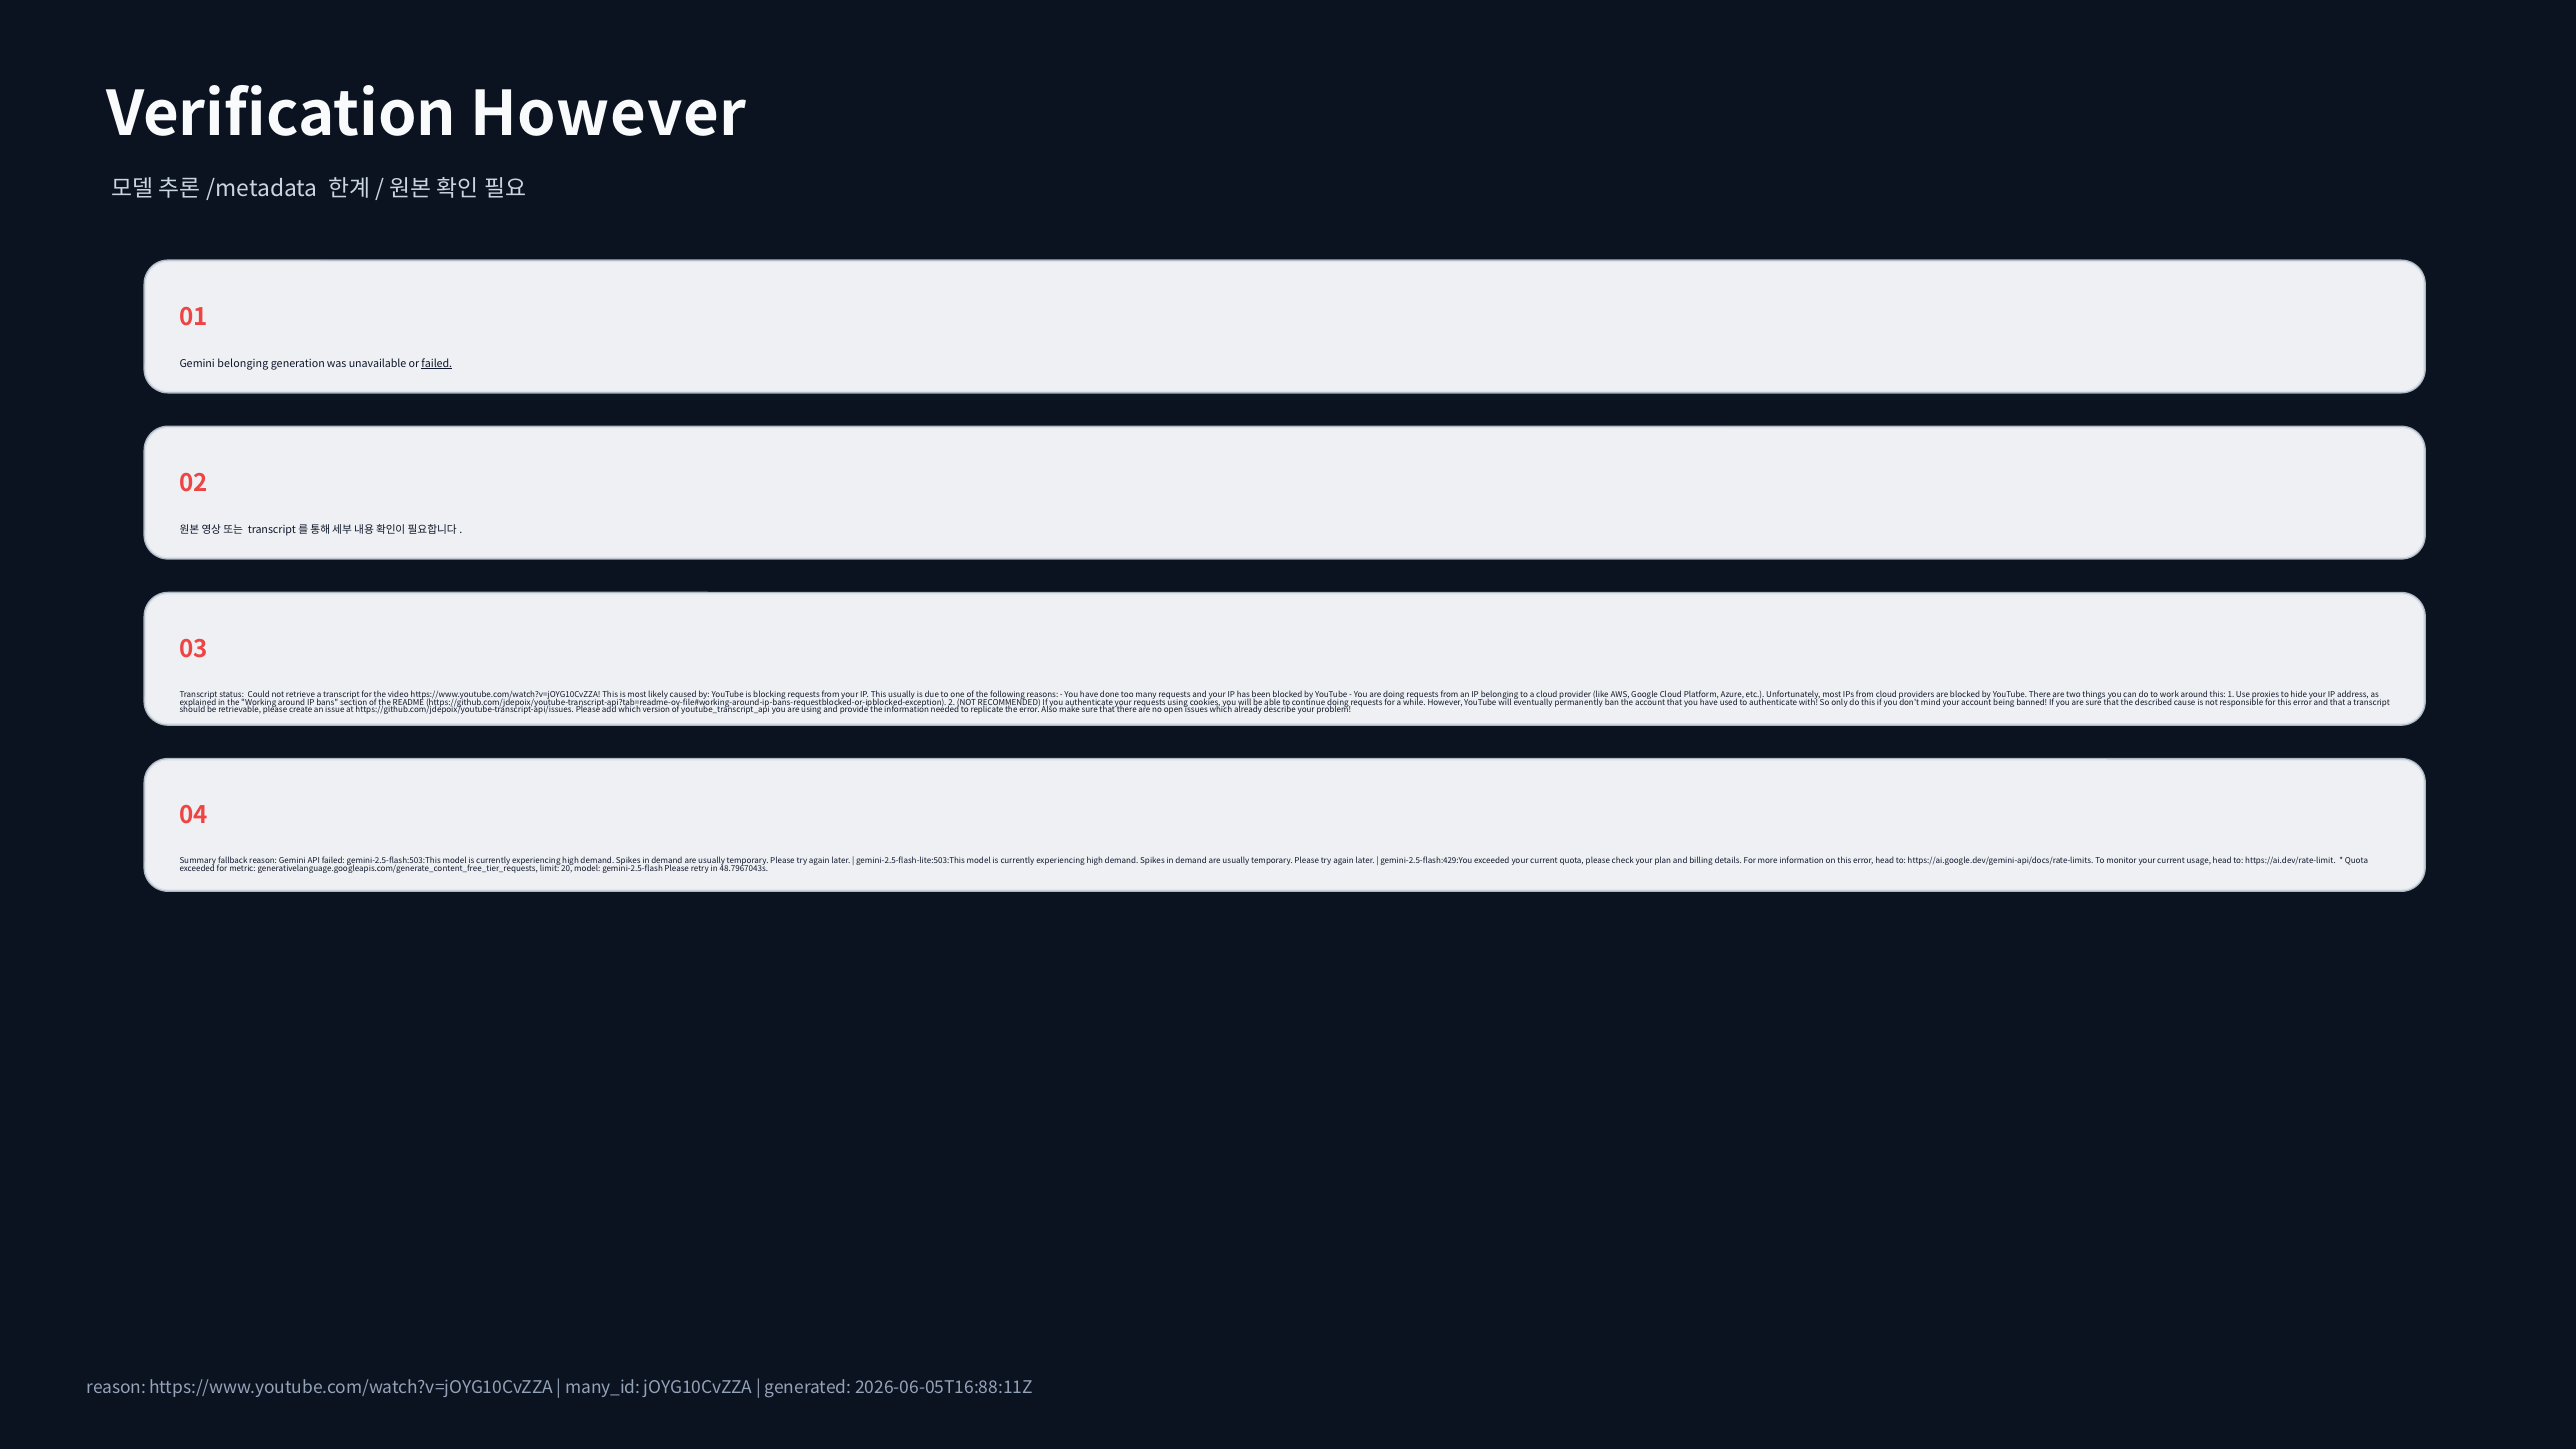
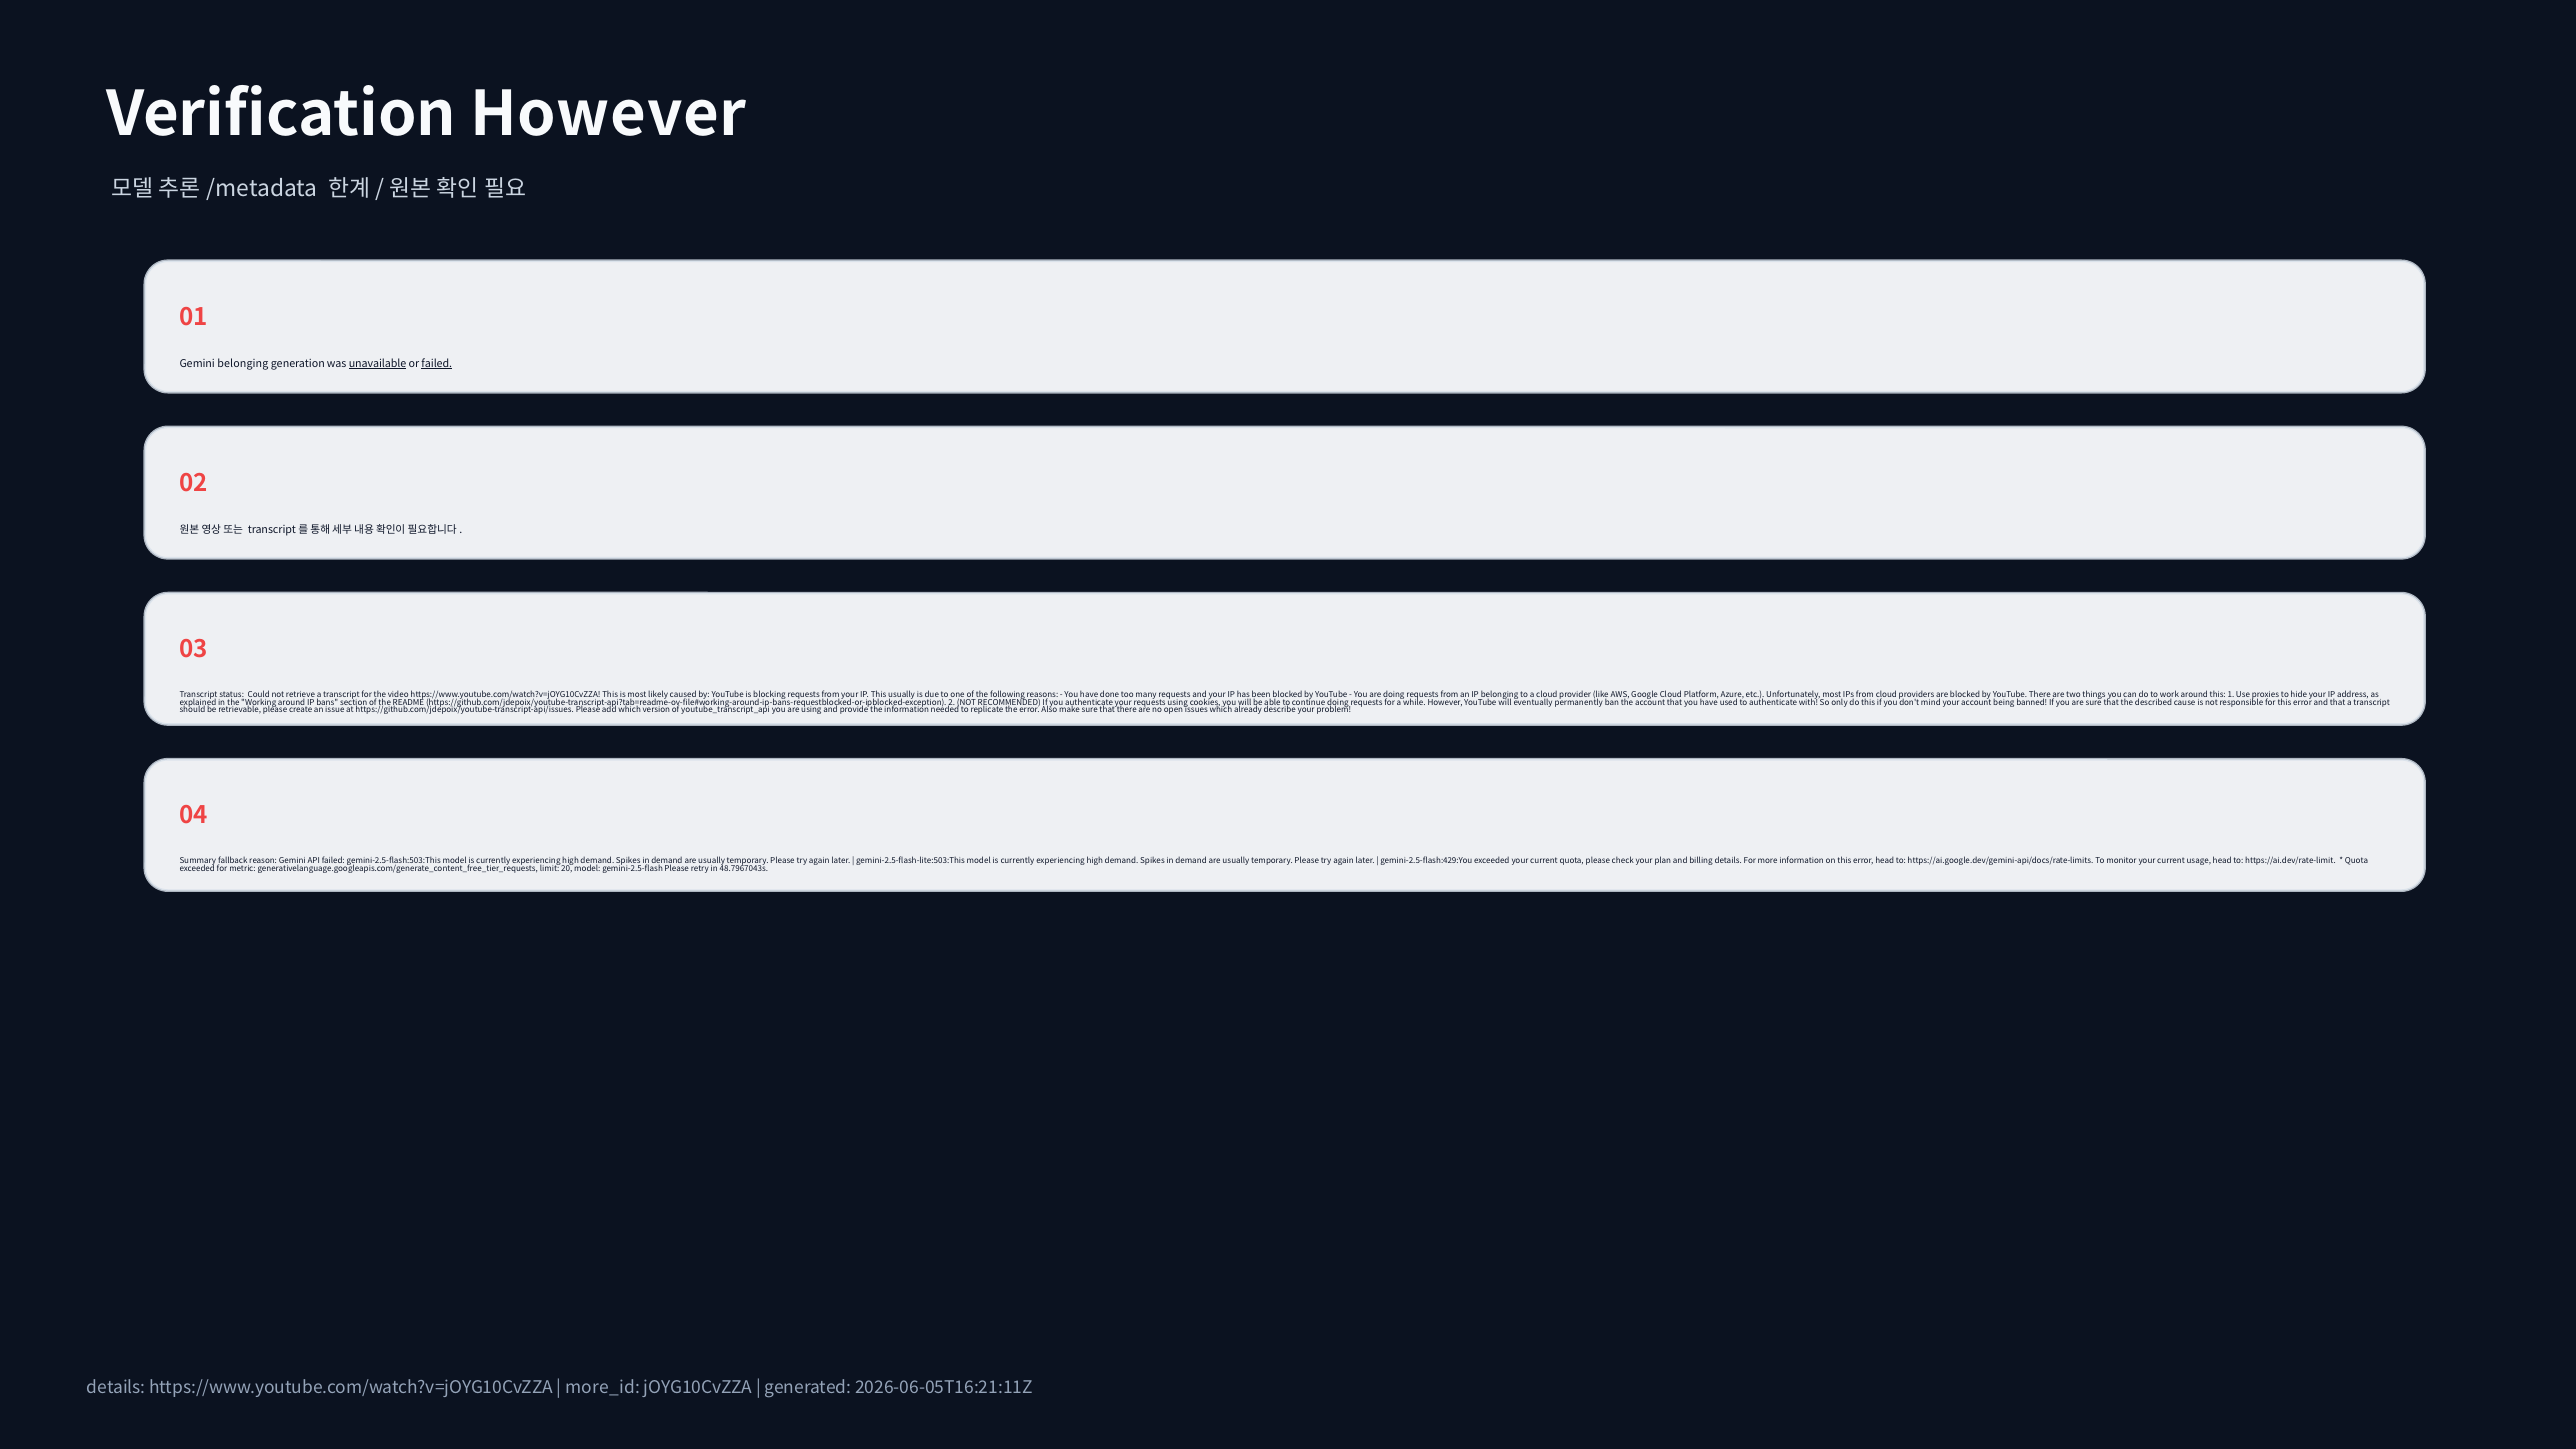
unavailable underline: none -> present
reason at (116, 1387): reason -> details
many_id: many_id -> more_id
2026-06-05T16:88:11Z: 2026-06-05T16:88:11Z -> 2026-06-05T16:21:11Z
